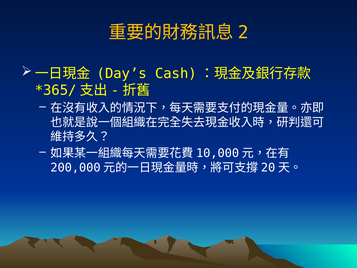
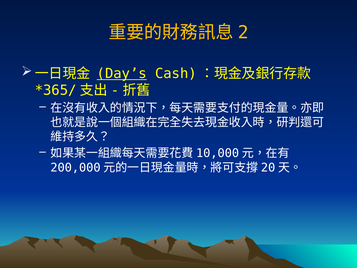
Day’s underline: none -> present
